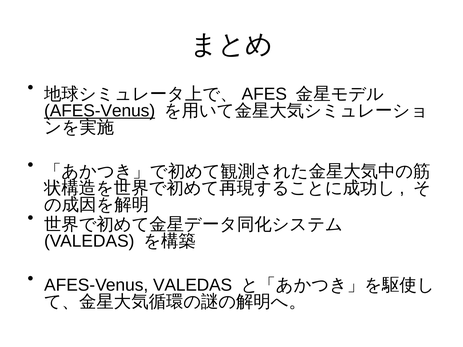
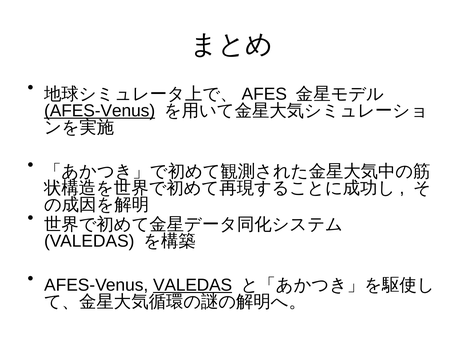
VALEDAS at (193, 285) underline: none -> present
